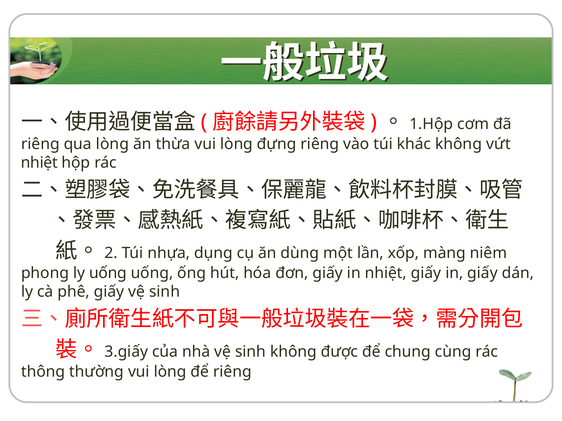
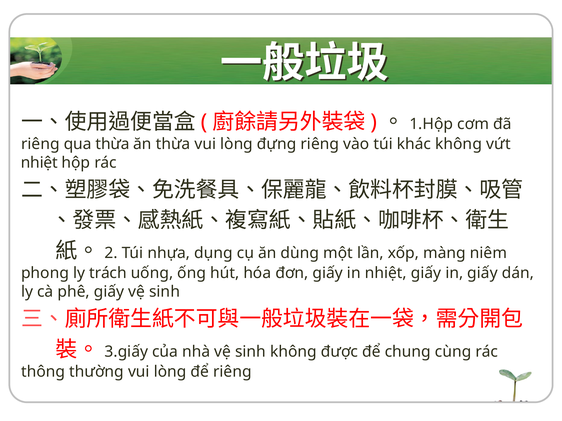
qua lòng: lòng -> thừa
ly uống: uống -> trách
